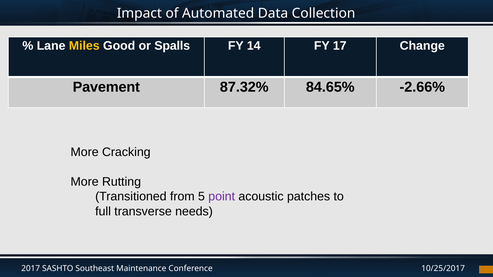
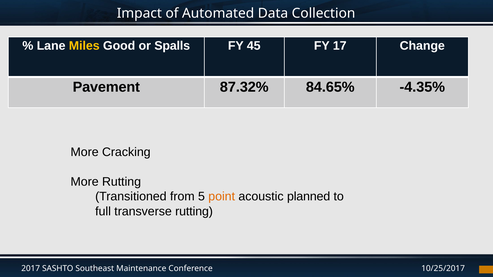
14: 14 -> 45
-2.66%: -2.66% -> -4.35%
point colour: purple -> orange
patches: patches -> planned
transverse needs: needs -> rutting
